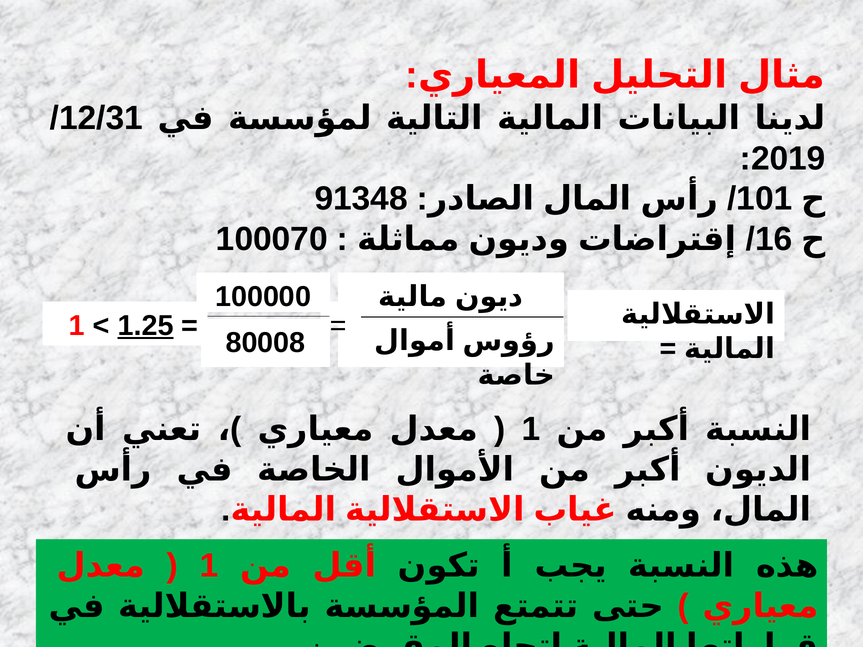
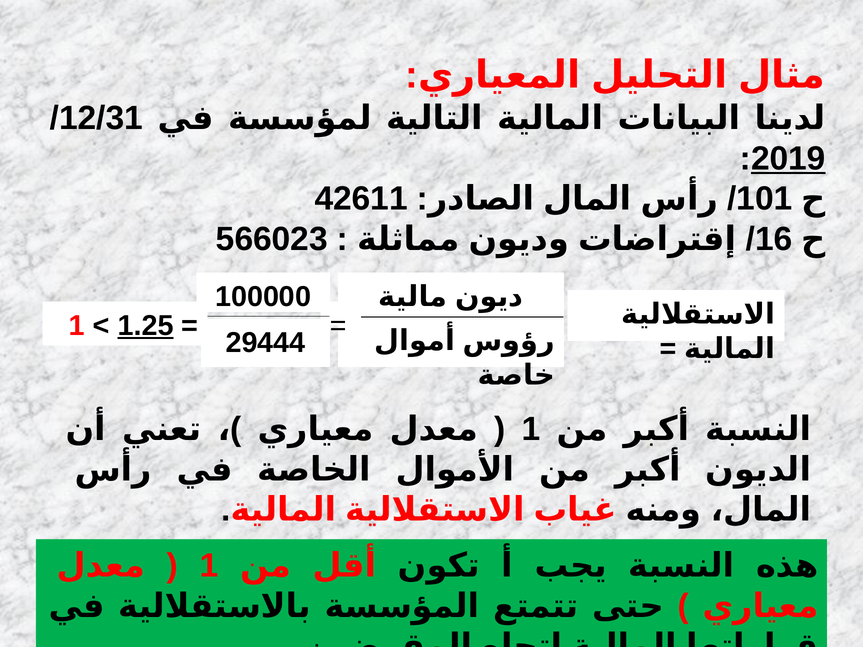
2019 underline: none -> present
91348: 91348 -> 42611
100070: 100070 -> 566023
80008: 80008 -> 29444
